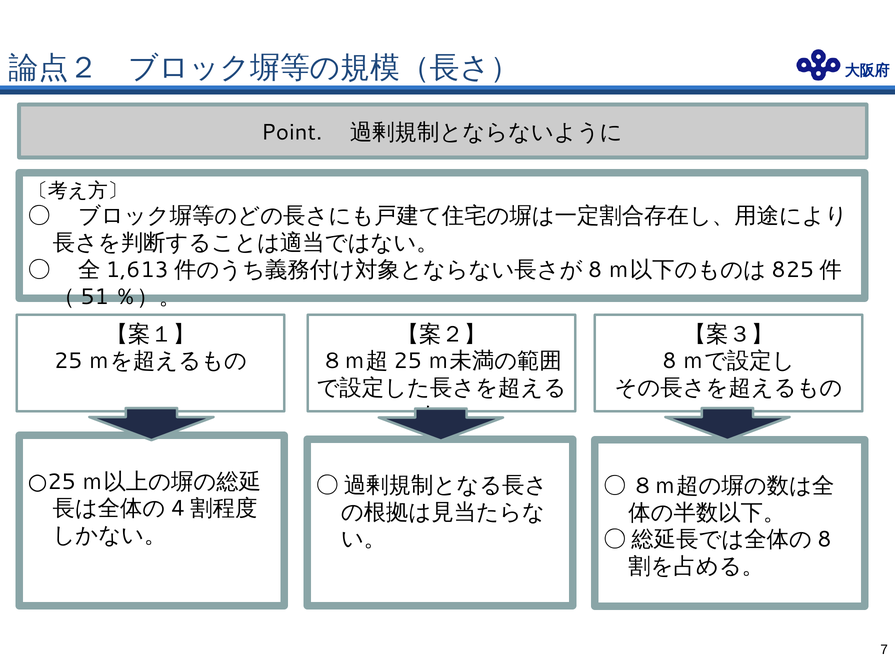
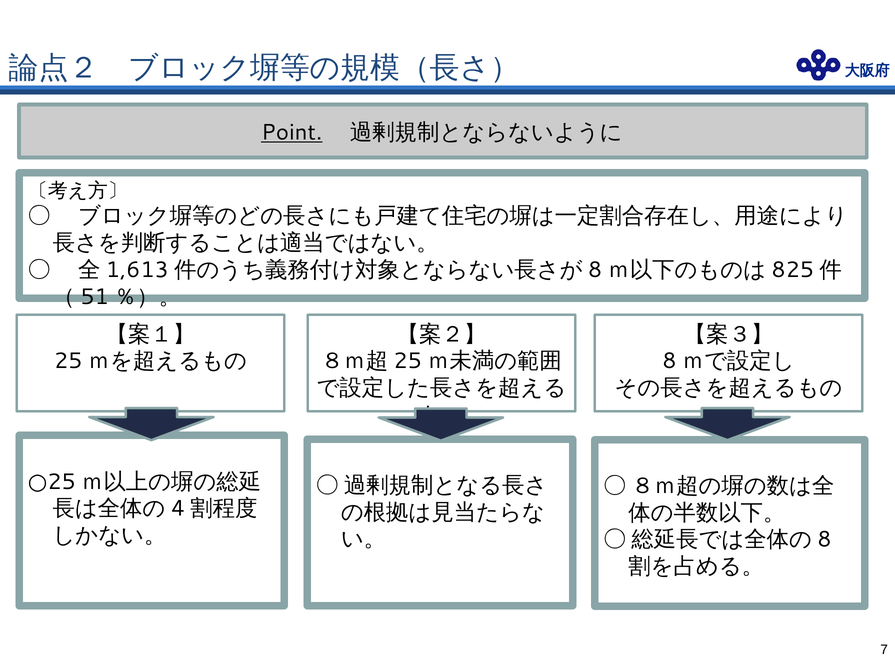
Point underline: none -> present
